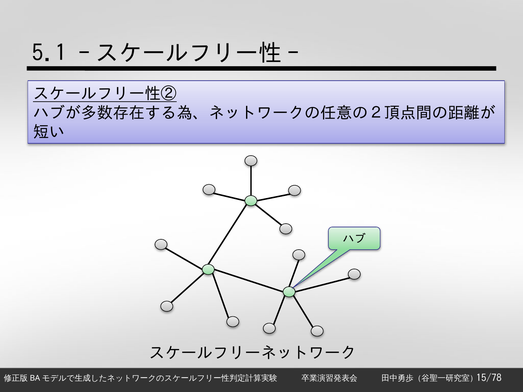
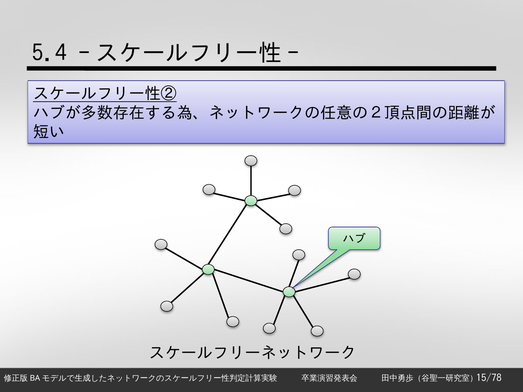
5.1: 5.1 -> 5.4
